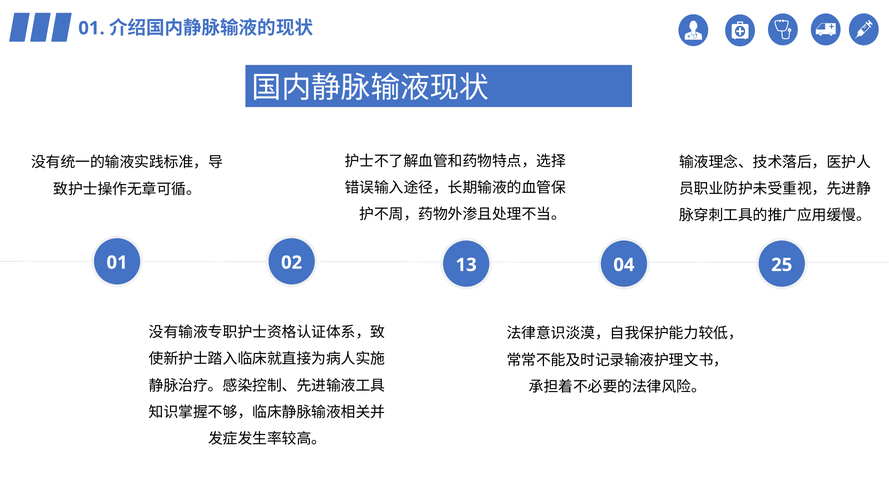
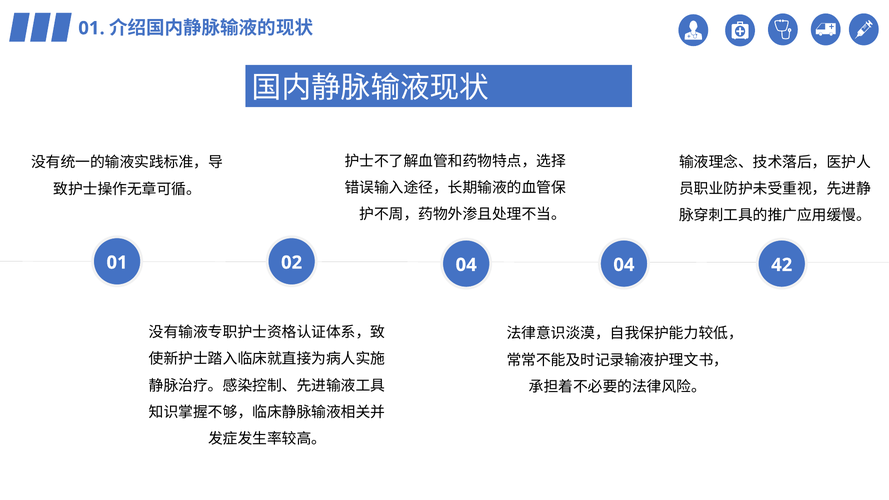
02 13: 13 -> 04
25: 25 -> 42
